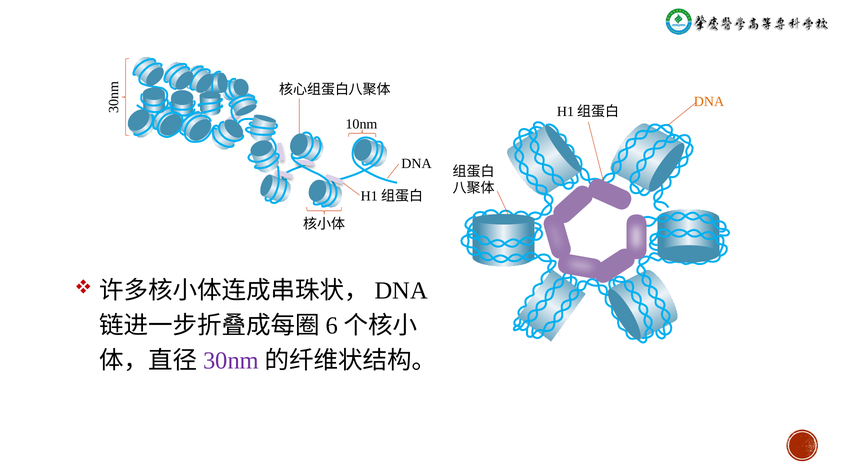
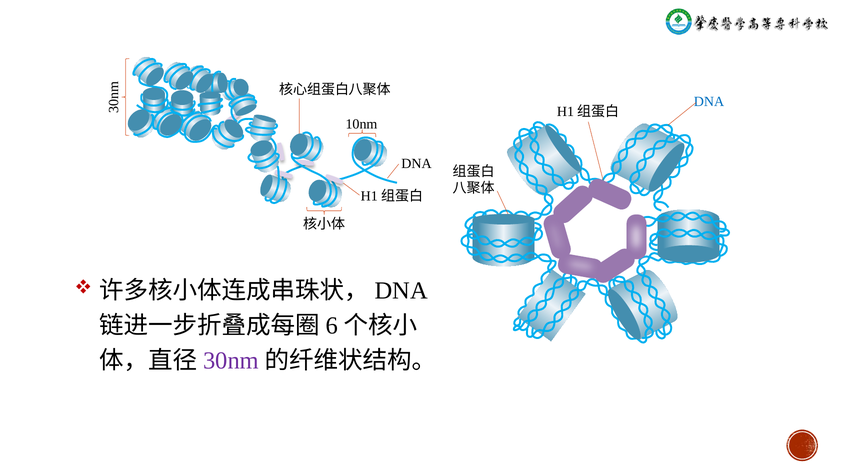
DNA at (709, 102) colour: orange -> blue
